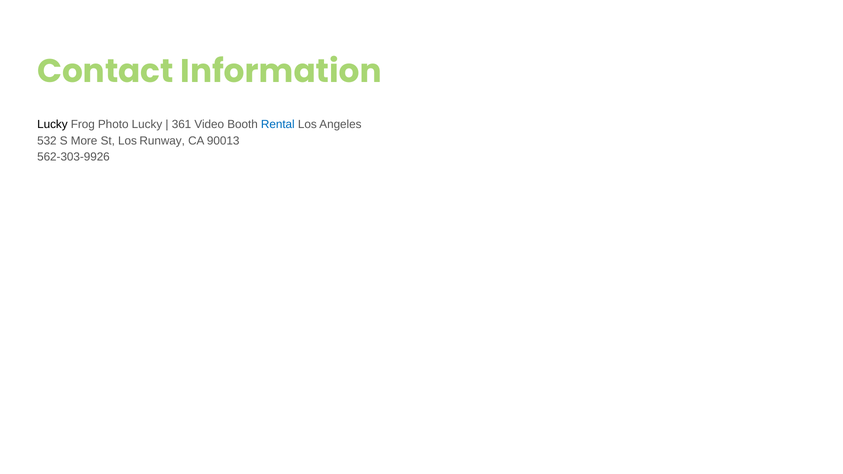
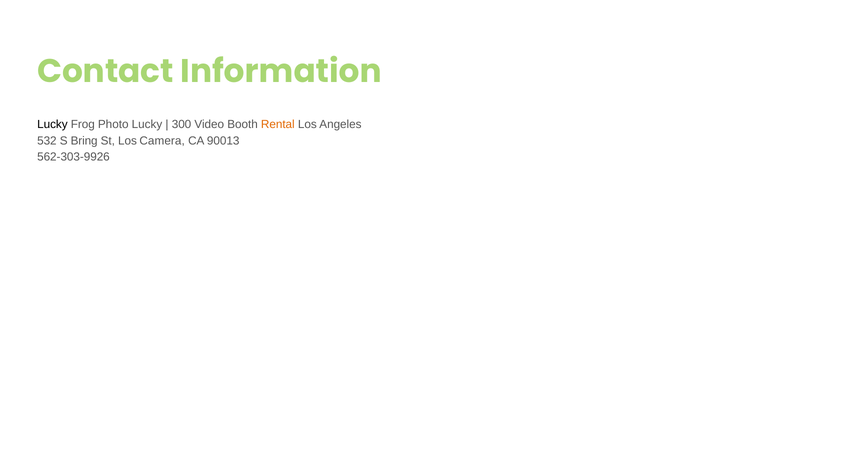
361: 361 -> 300
Rental colour: blue -> orange
More: More -> Bring
Runway: Runway -> Camera
